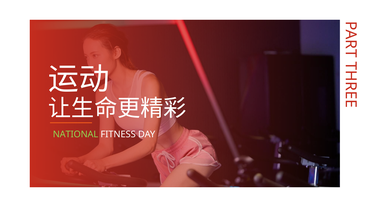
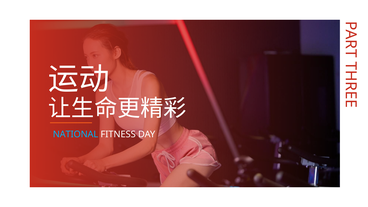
NATIONAL colour: light green -> light blue
